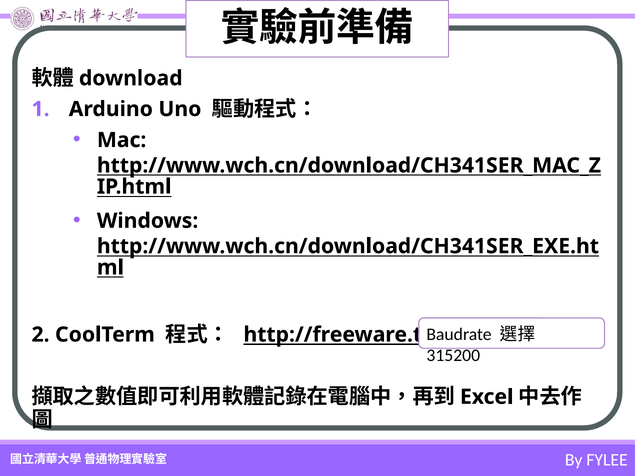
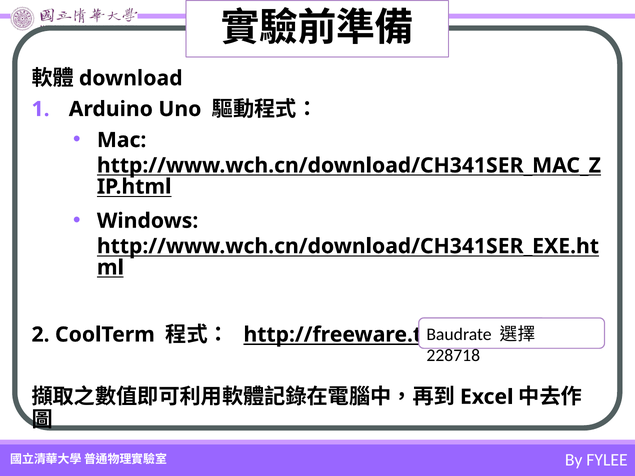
315200: 315200 -> 228718
